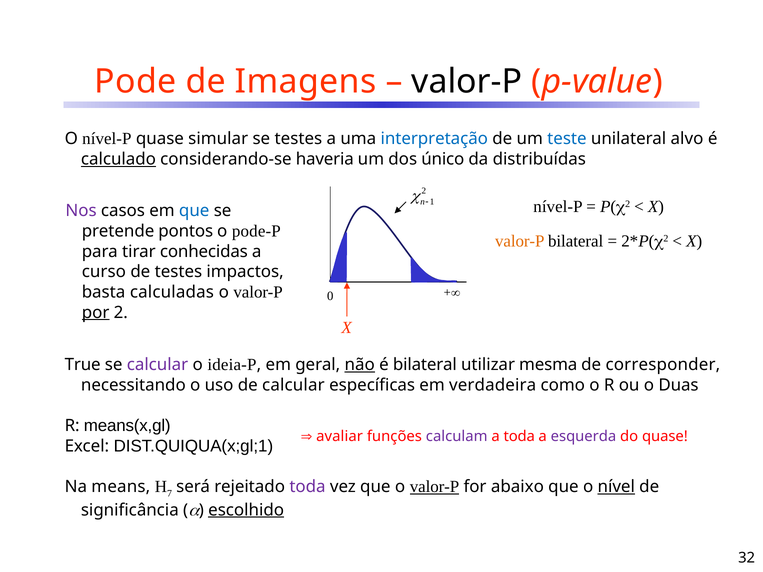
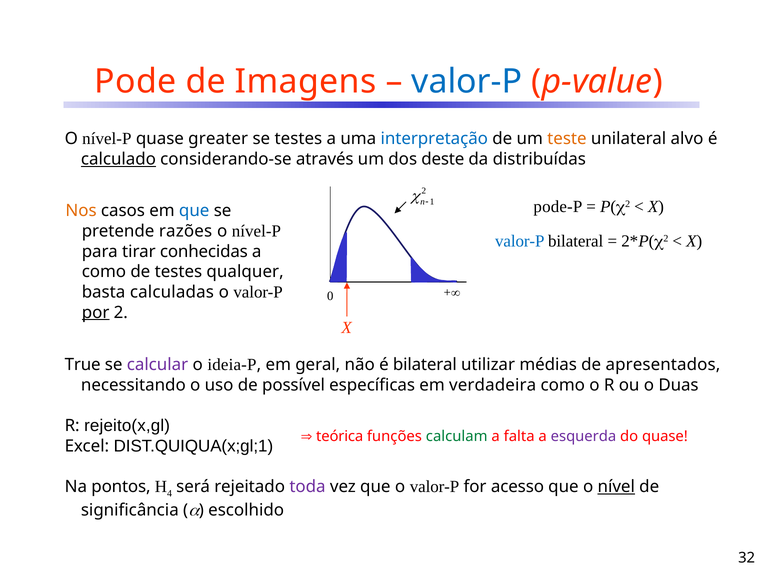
valor-P at (467, 82) colour: black -> blue
simular: simular -> greater
teste colour: blue -> orange
haveria: haveria -> através
único: único -> deste
nível-P at (558, 207): nível-P -> pode-P
Nos colour: purple -> orange
pontos: pontos -> razões
pode-P at (256, 231): pode-P -> nível-P
valor-P at (520, 241) colour: orange -> blue
curso at (104, 272): curso -> como
impactos: impactos -> qualquer
não underline: present -> none
mesma: mesma -> médias
corresponder: corresponder -> apresentados
de calcular: calcular -> possível
means(x,gl: means(x,gl -> rejeito(x,gl
avaliar: avaliar -> teórica
calculam colour: purple -> green
a toda: toda -> falta
means: means -> pontos
7: 7 -> 4
valor-P at (435, 487) underline: present -> none
abaixo: abaixo -> acesso
escolhido underline: present -> none
